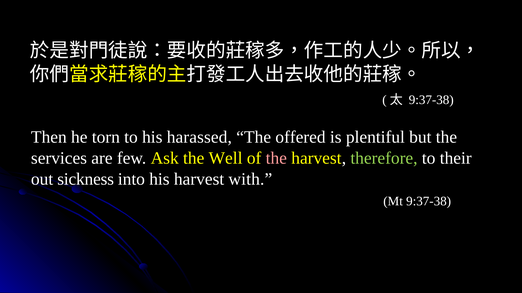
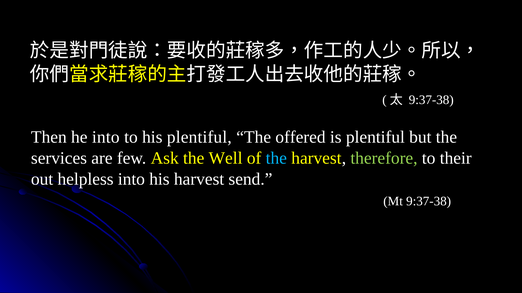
he torn: torn -> into
his harassed: harassed -> plentiful
the at (276, 158) colour: pink -> light blue
sickness: sickness -> helpless
with: with -> send
